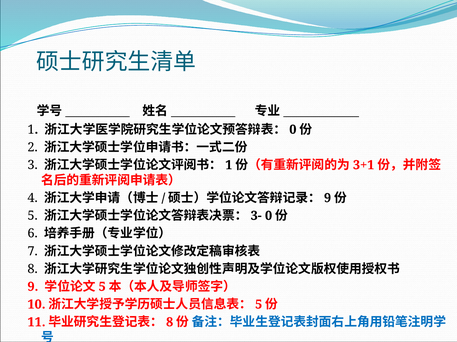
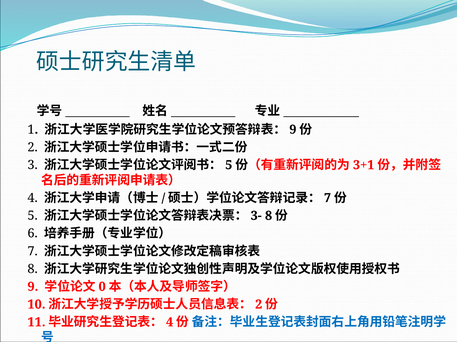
0 at (293, 130): 0 -> 9
1 at (229, 165): 1 -> 5
9 at (328, 198): 9 -> 7
0 at (269, 216): 0 -> 8
5 at (102, 287): 5 -> 0
5 at (259, 305): 5 -> 2
8 at (170, 323): 8 -> 4
